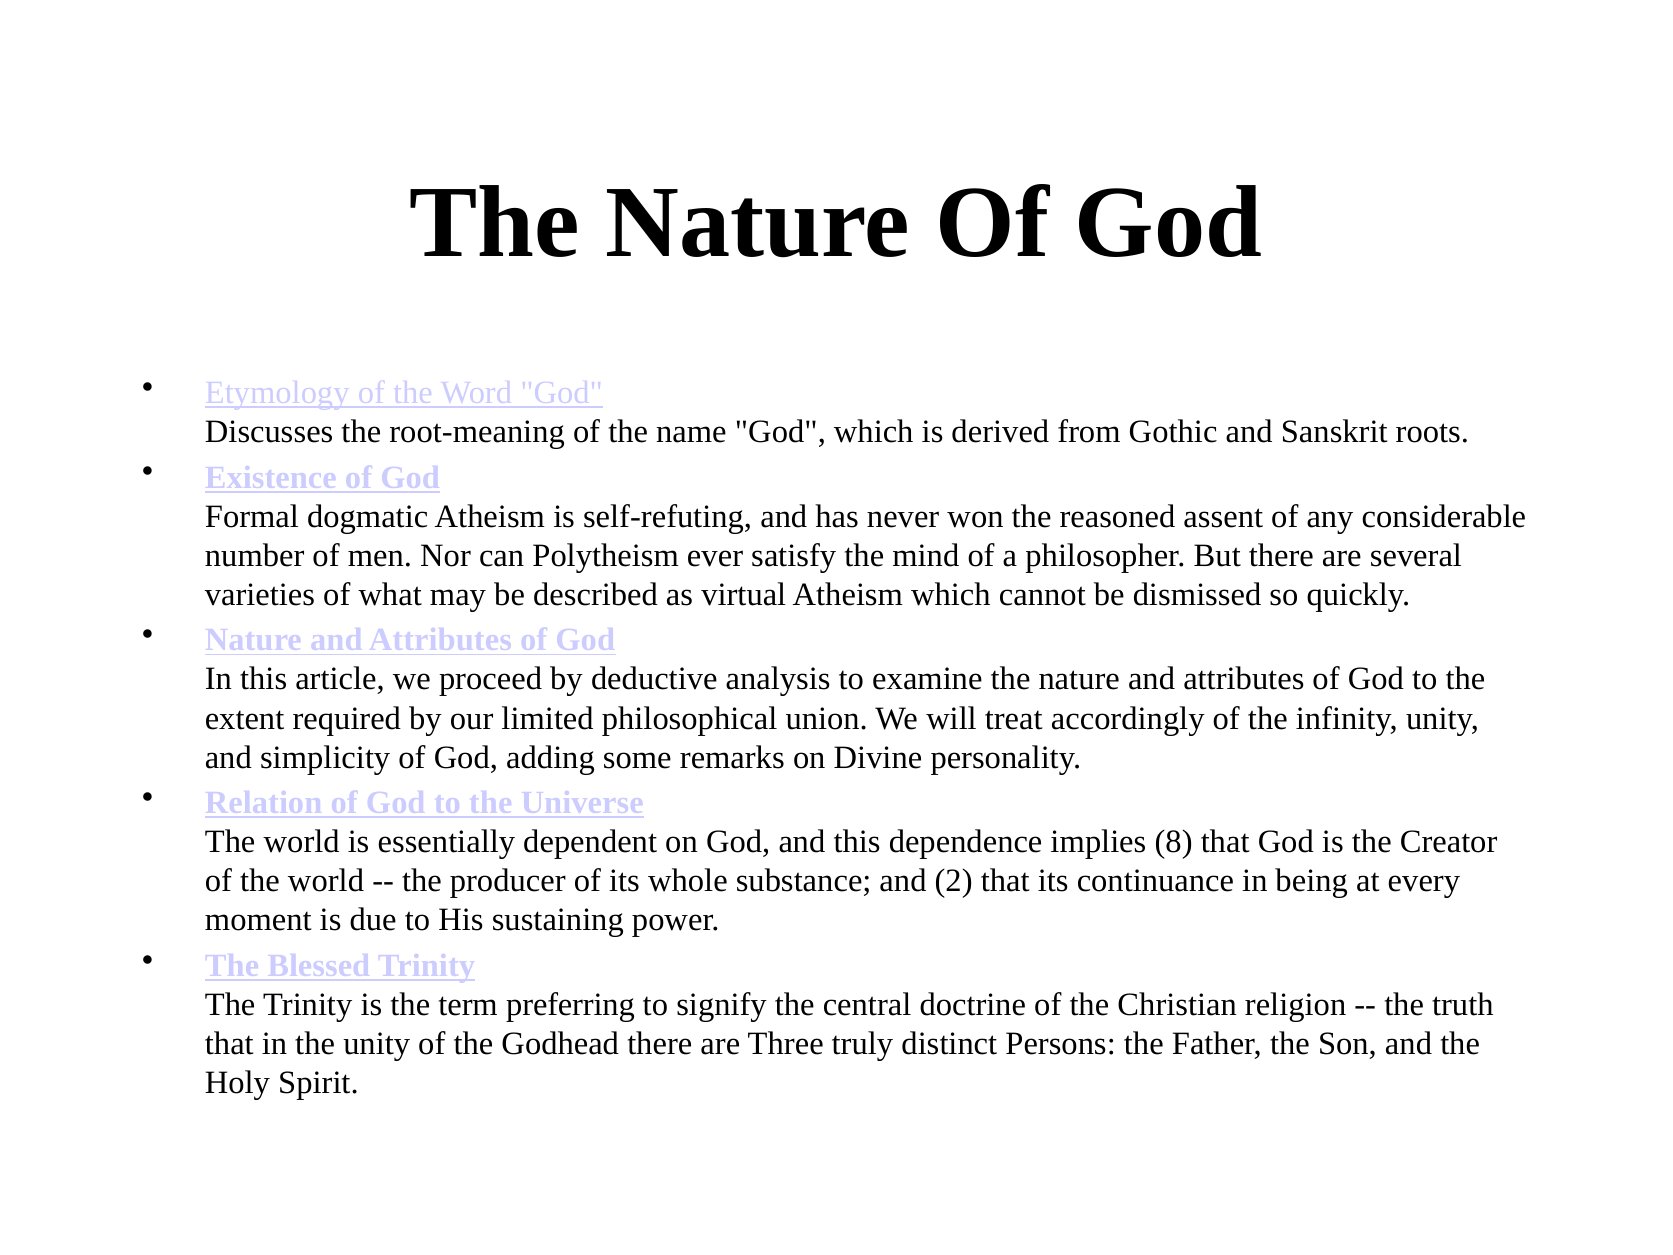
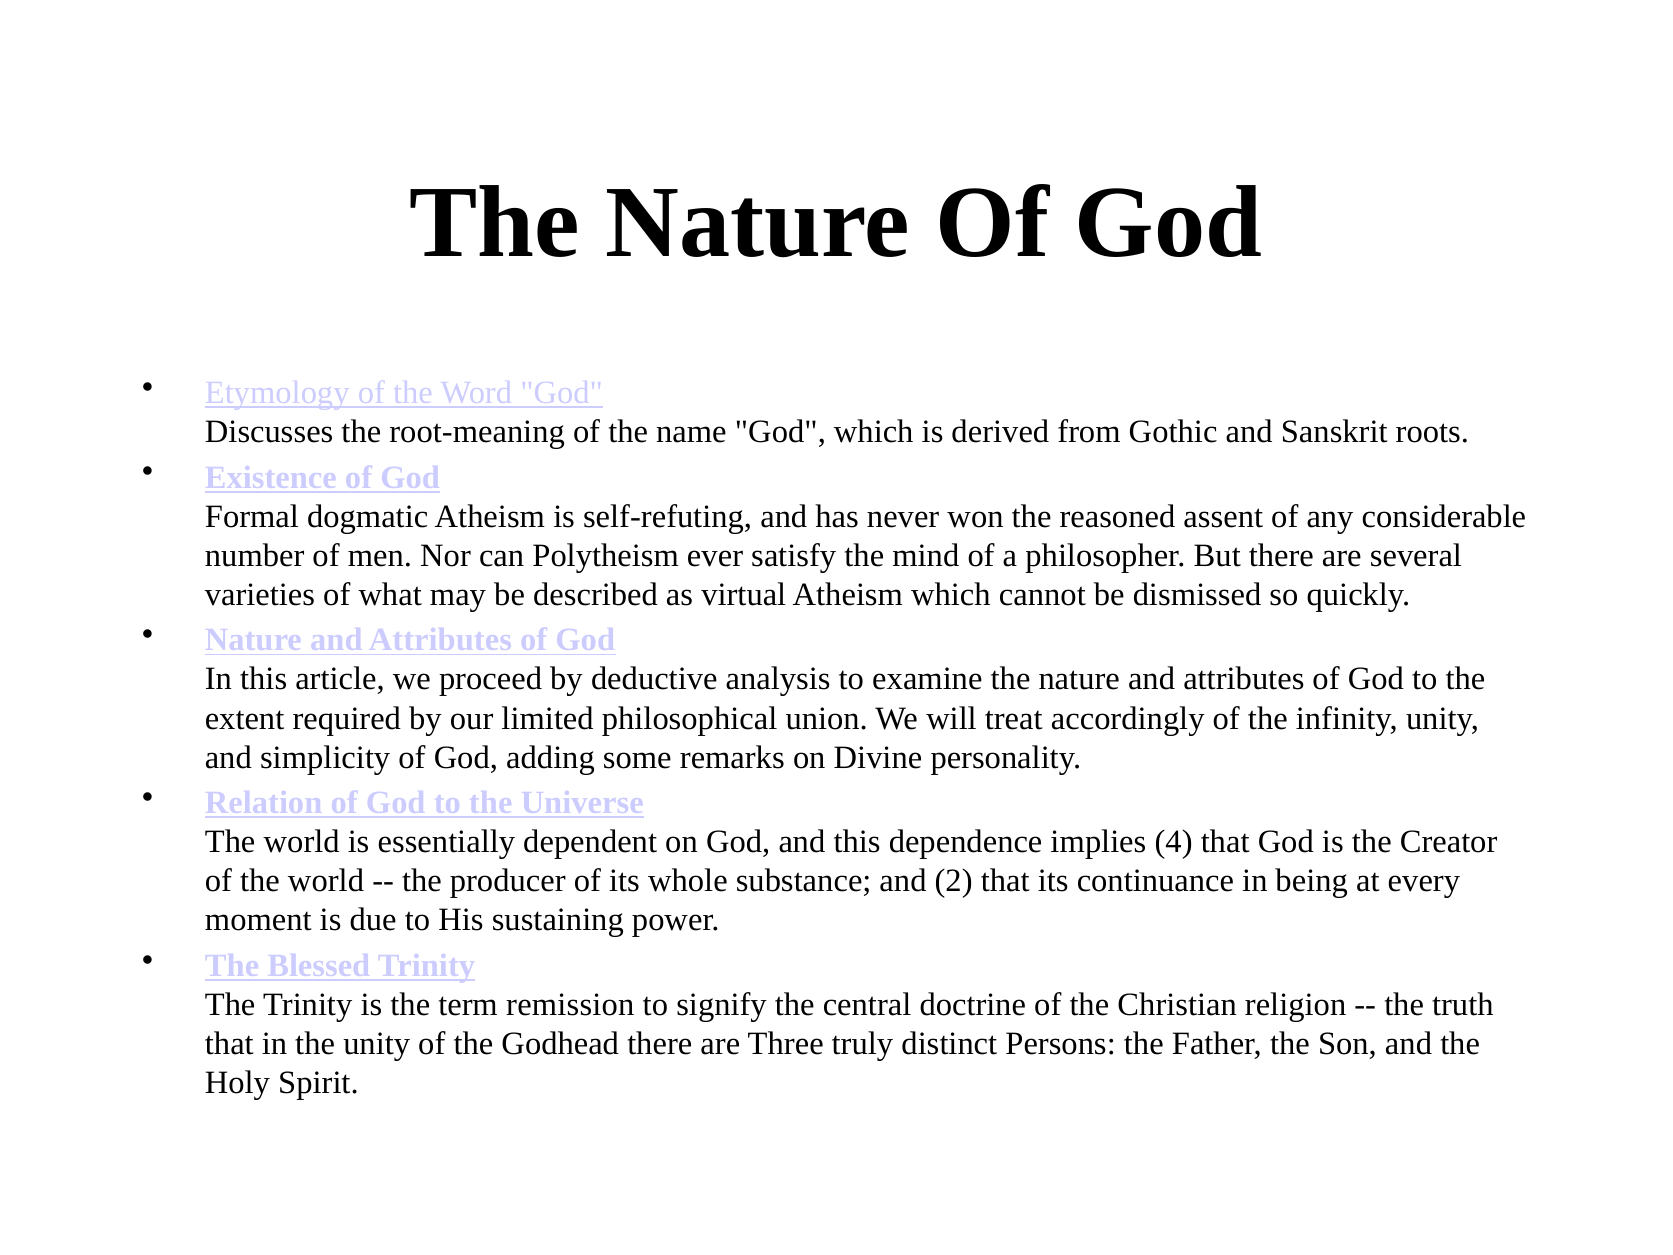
8: 8 -> 4
preferring: preferring -> remission
